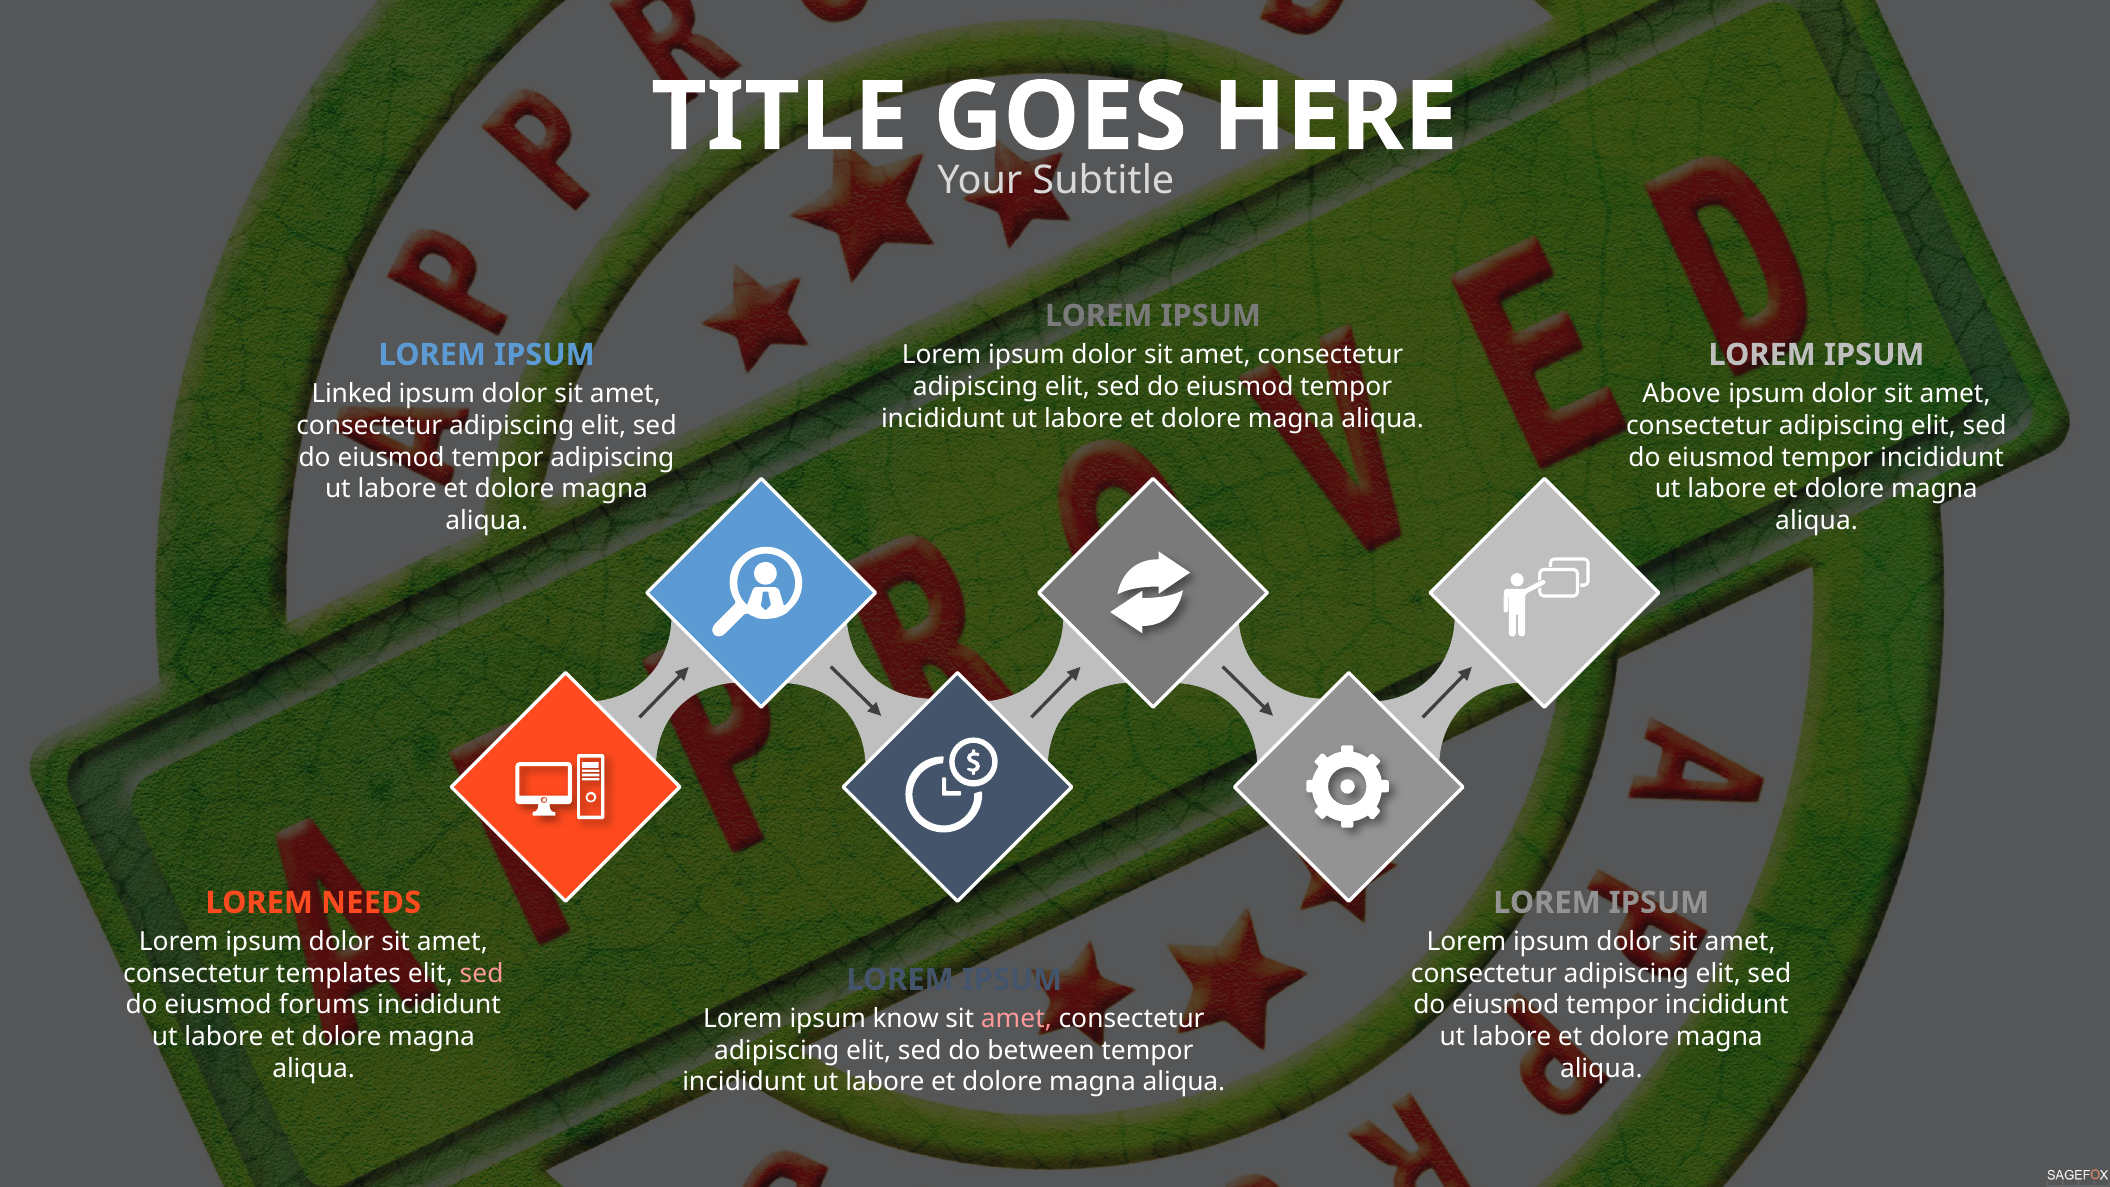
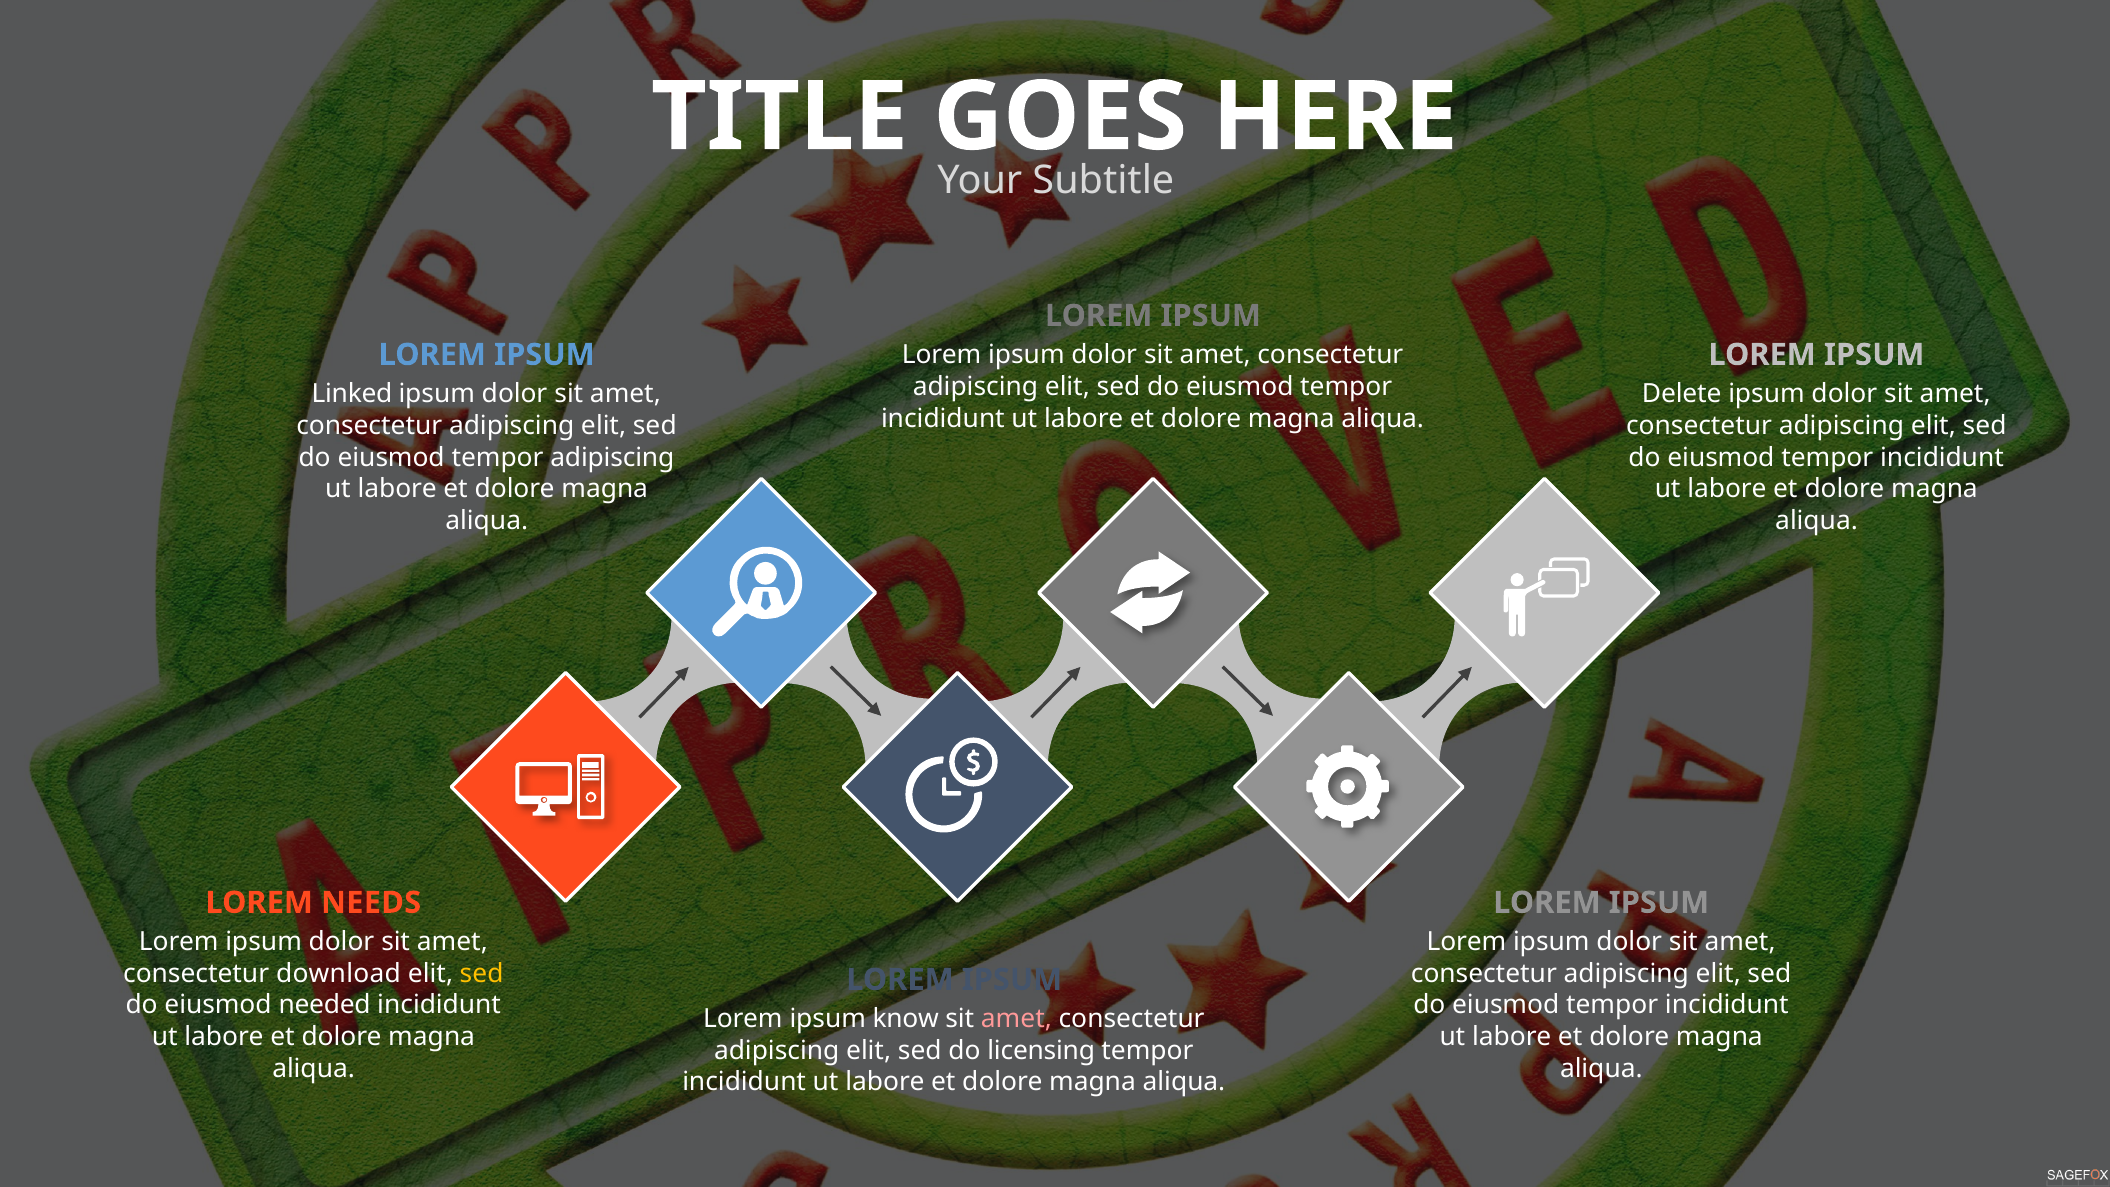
Above: Above -> Delete
templates: templates -> download
sed at (482, 973) colour: pink -> yellow
forums: forums -> needed
between: between -> licensing
